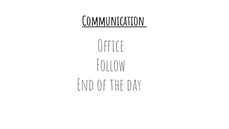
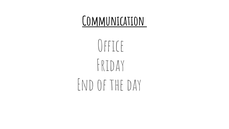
Follow: Follow -> Friday
